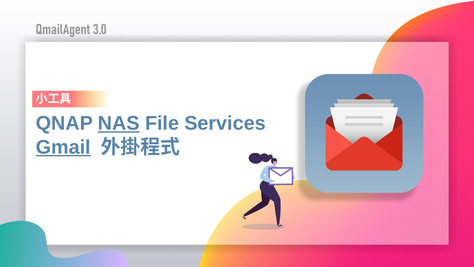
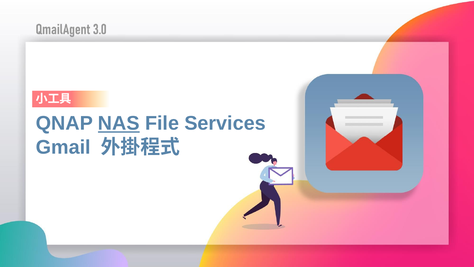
Gmail underline: present -> none
